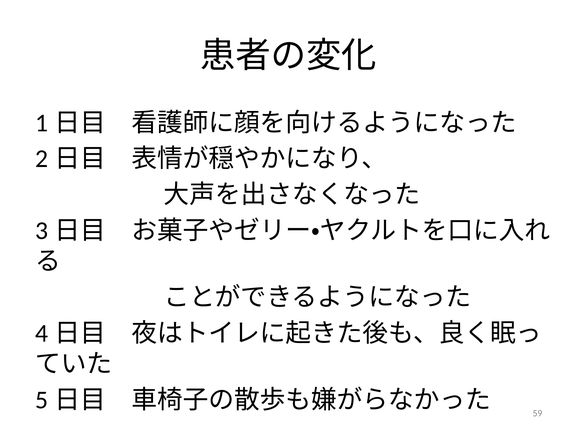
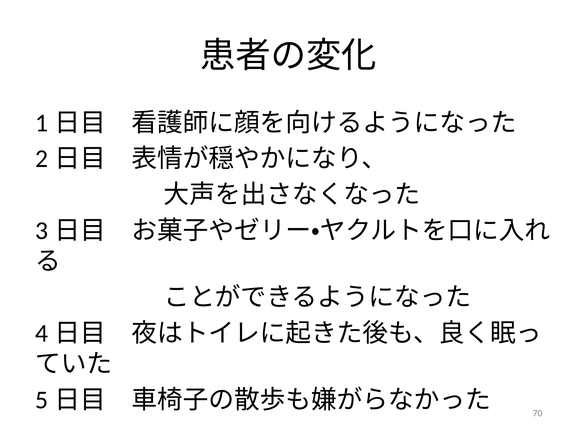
59: 59 -> 70
